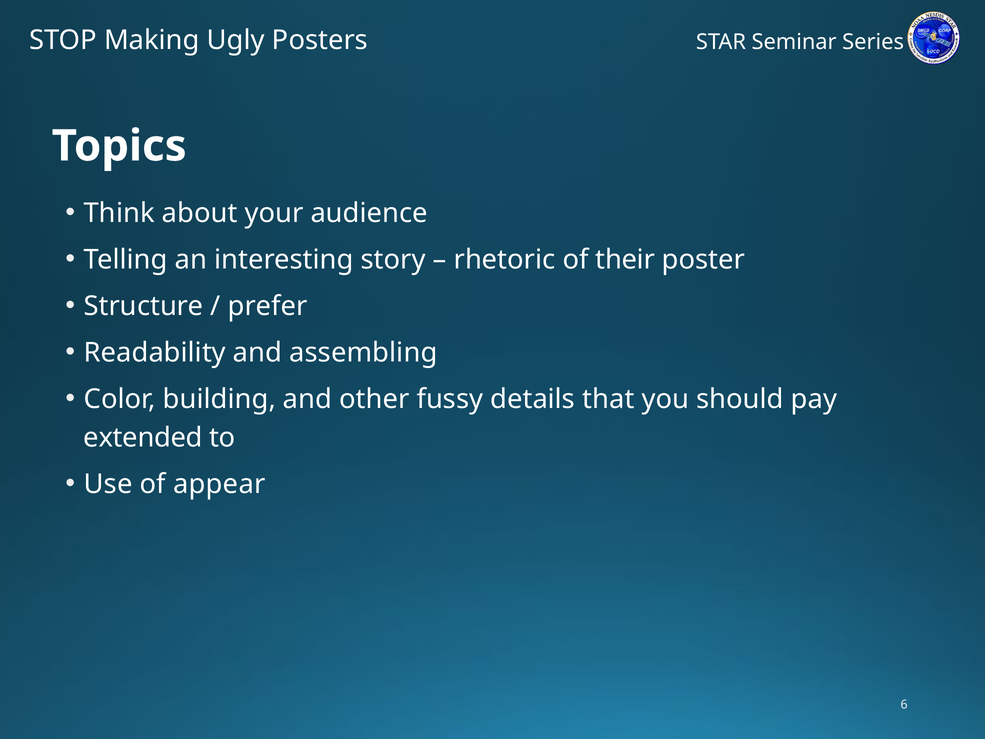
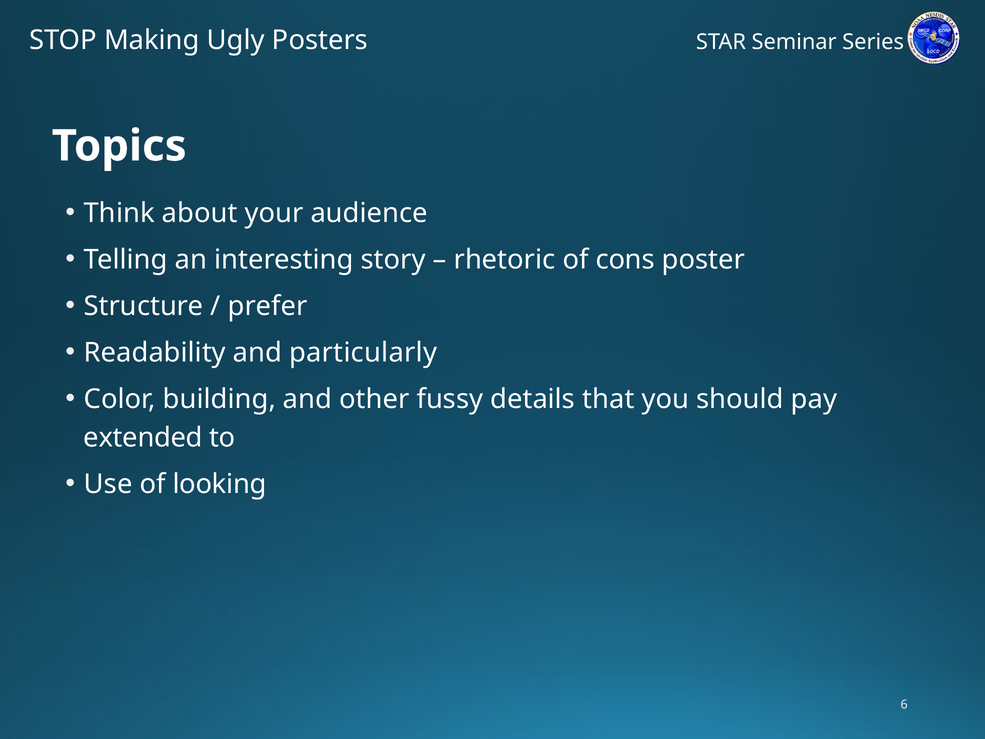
their: their -> cons
assembling: assembling -> particularly
appear: appear -> looking
